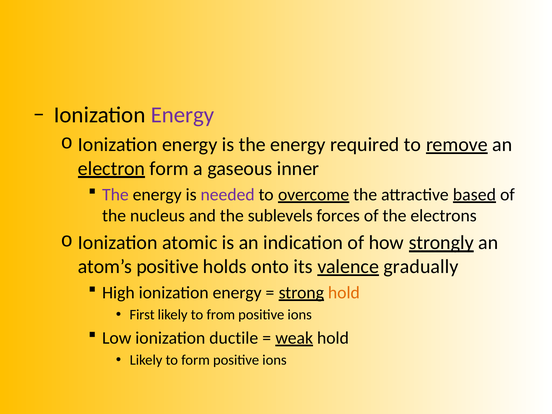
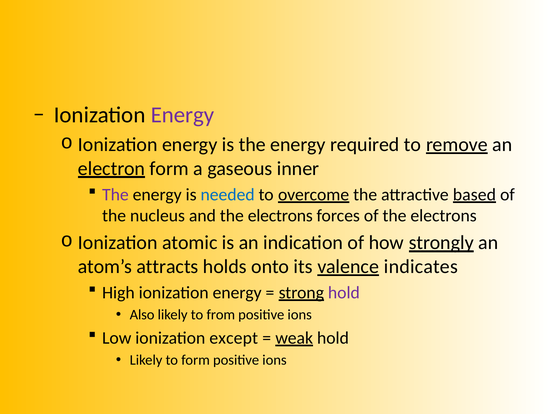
needed colour: purple -> blue
and the sublevels: sublevels -> electrons
atom’s positive: positive -> attracts
gradually: gradually -> indicates
hold at (344, 293) colour: orange -> purple
First: First -> Also
ductile: ductile -> except
